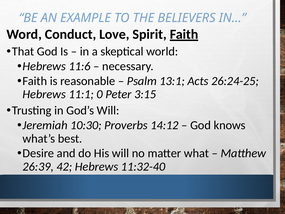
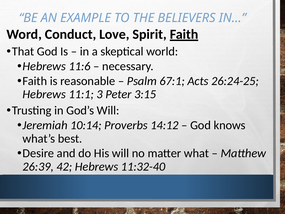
13:1: 13:1 -> 67:1
0: 0 -> 3
10:30: 10:30 -> 10:14
